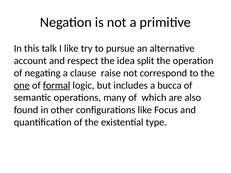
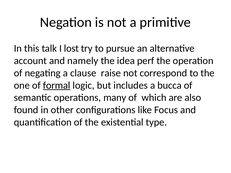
I like: like -> lost
respect: respect -> namely
split: split -> perf
one underline: present -> none
